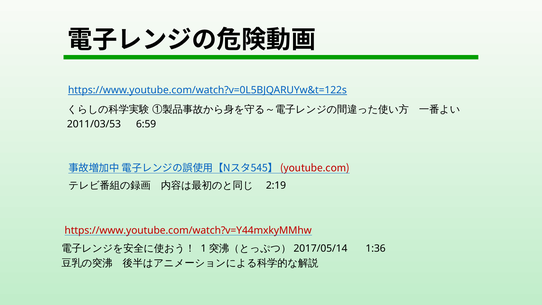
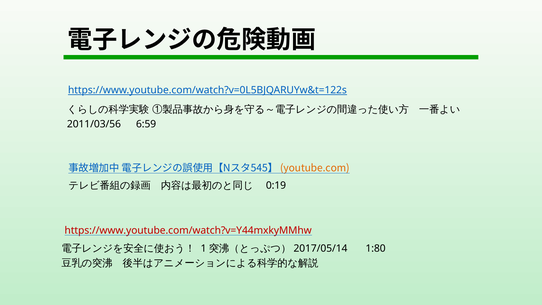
2011/03/53: 2011/03/53 -> 2011/03/56
youtube.com colour: red -> orange
2:19: 2:19 -> 0:19
1:36: 1:36 -> 1:80
